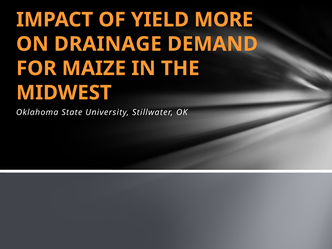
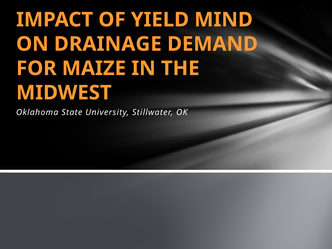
MORE: MORE -> MIND
